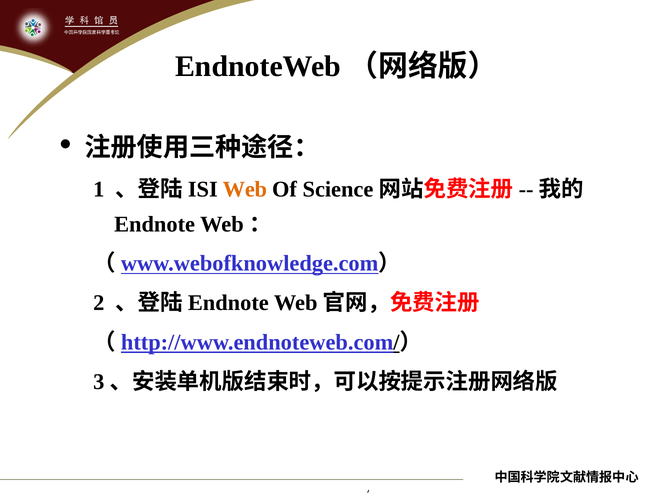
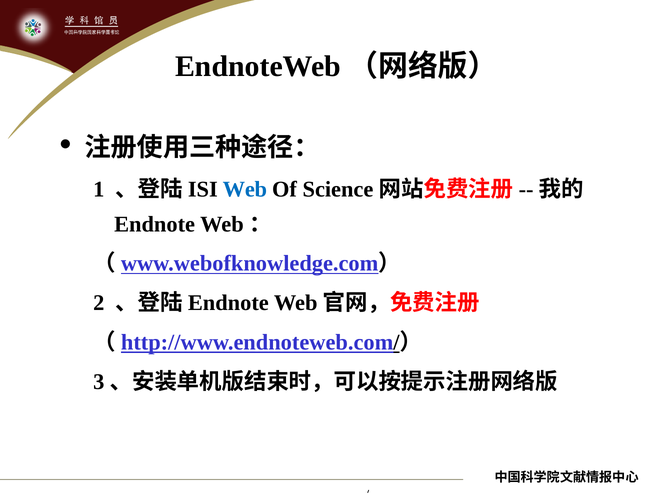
Web colour: orange -> blue
